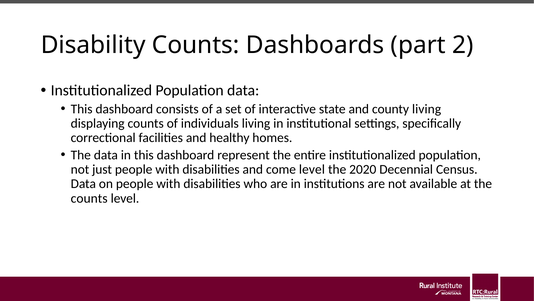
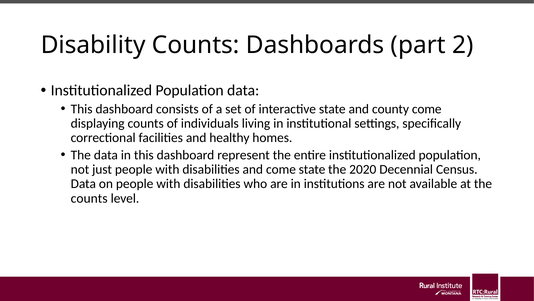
county living: living -> come
come level: level -> state
